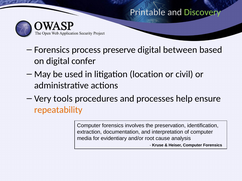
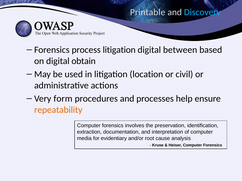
Discovery colour: light green -> light blue
process preserve: preserve -> litigation
confer: confer -> obtain
tools: tools -> form
